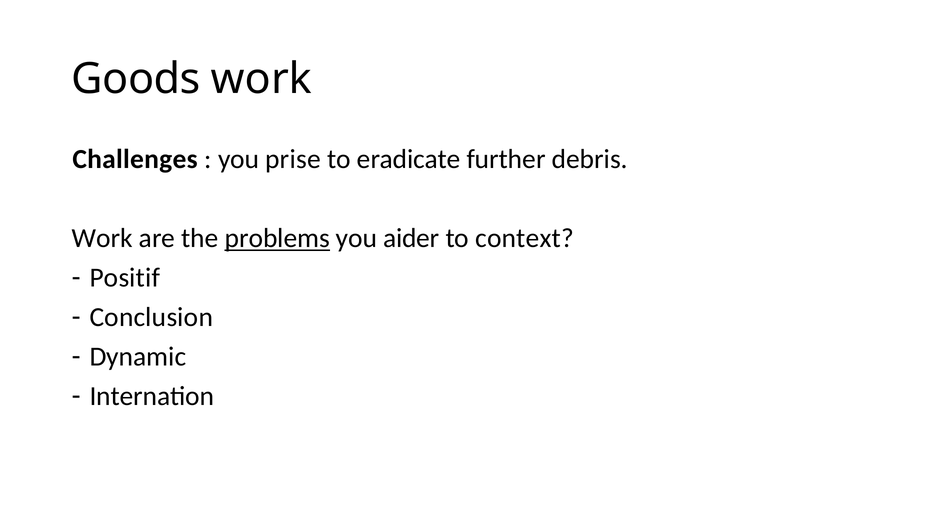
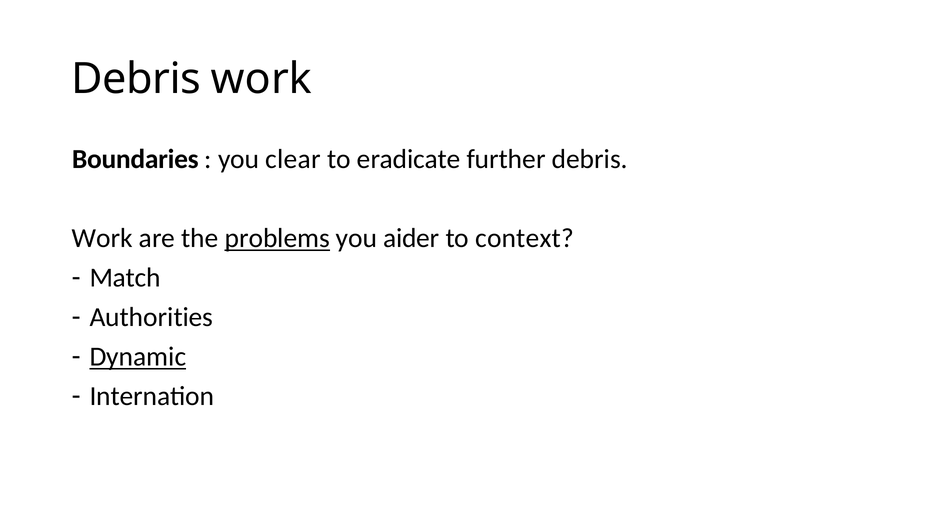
Goods at (136, 79): Goods -> Debris
Challenges: Challenges -> Boundaries
prise: prise -> clear
Positif: Positif -> Match
Conclusion: Conclusion -> Authorities
Dynamic underline: none -> present
